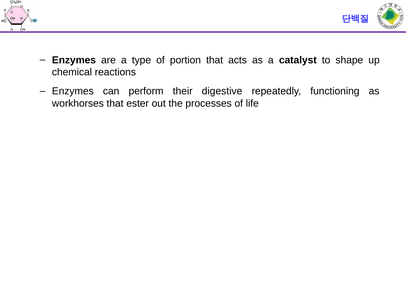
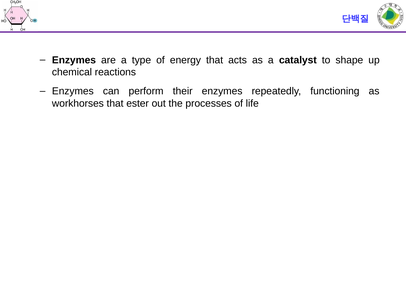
portion: portion -> energy
their digestive: digestive -> enzymes
